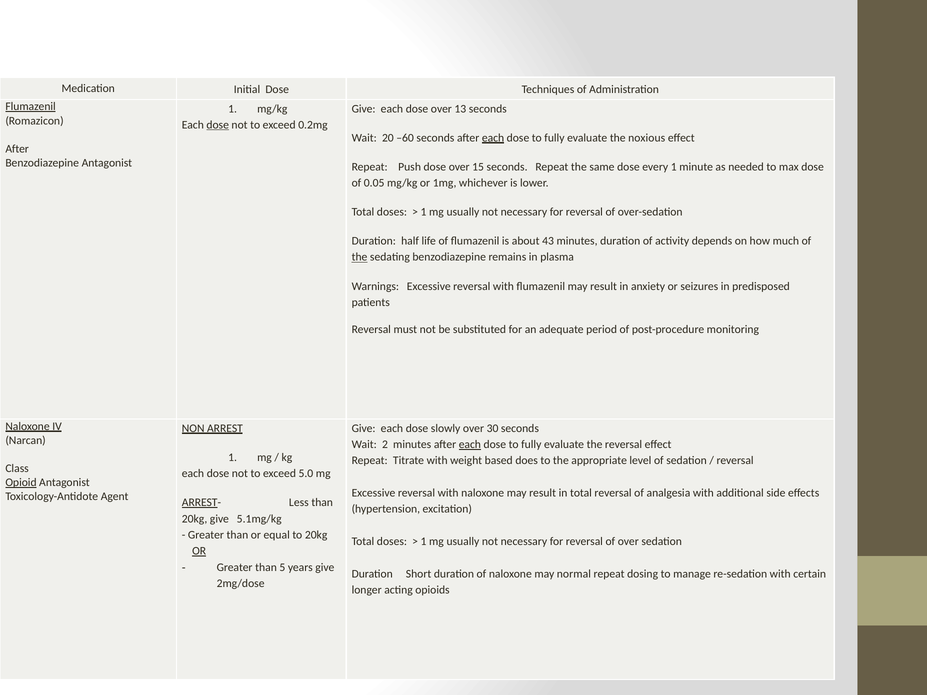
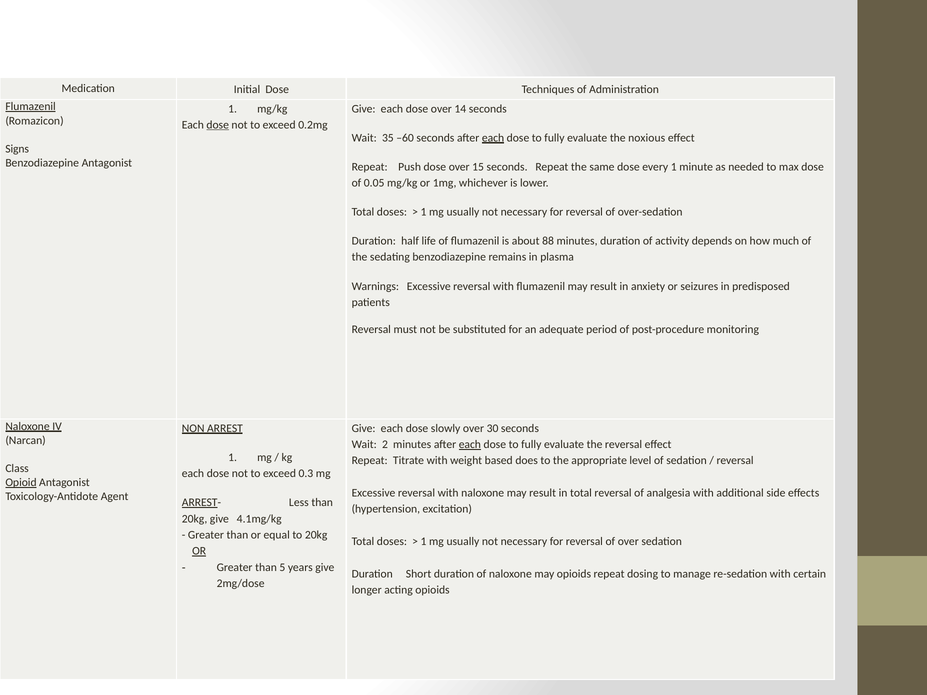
13: 13 -> 14
20: 20 -> 35
After at (17, 149): After -> Signs
43: 43 -> 88
the at (360, 257) underline: present -> none
5.0: 5.0 -> 0.3
5.1mg/kg: 5.1mg/kg -> 4.1mg/kg
may normal: normal -> opioids
